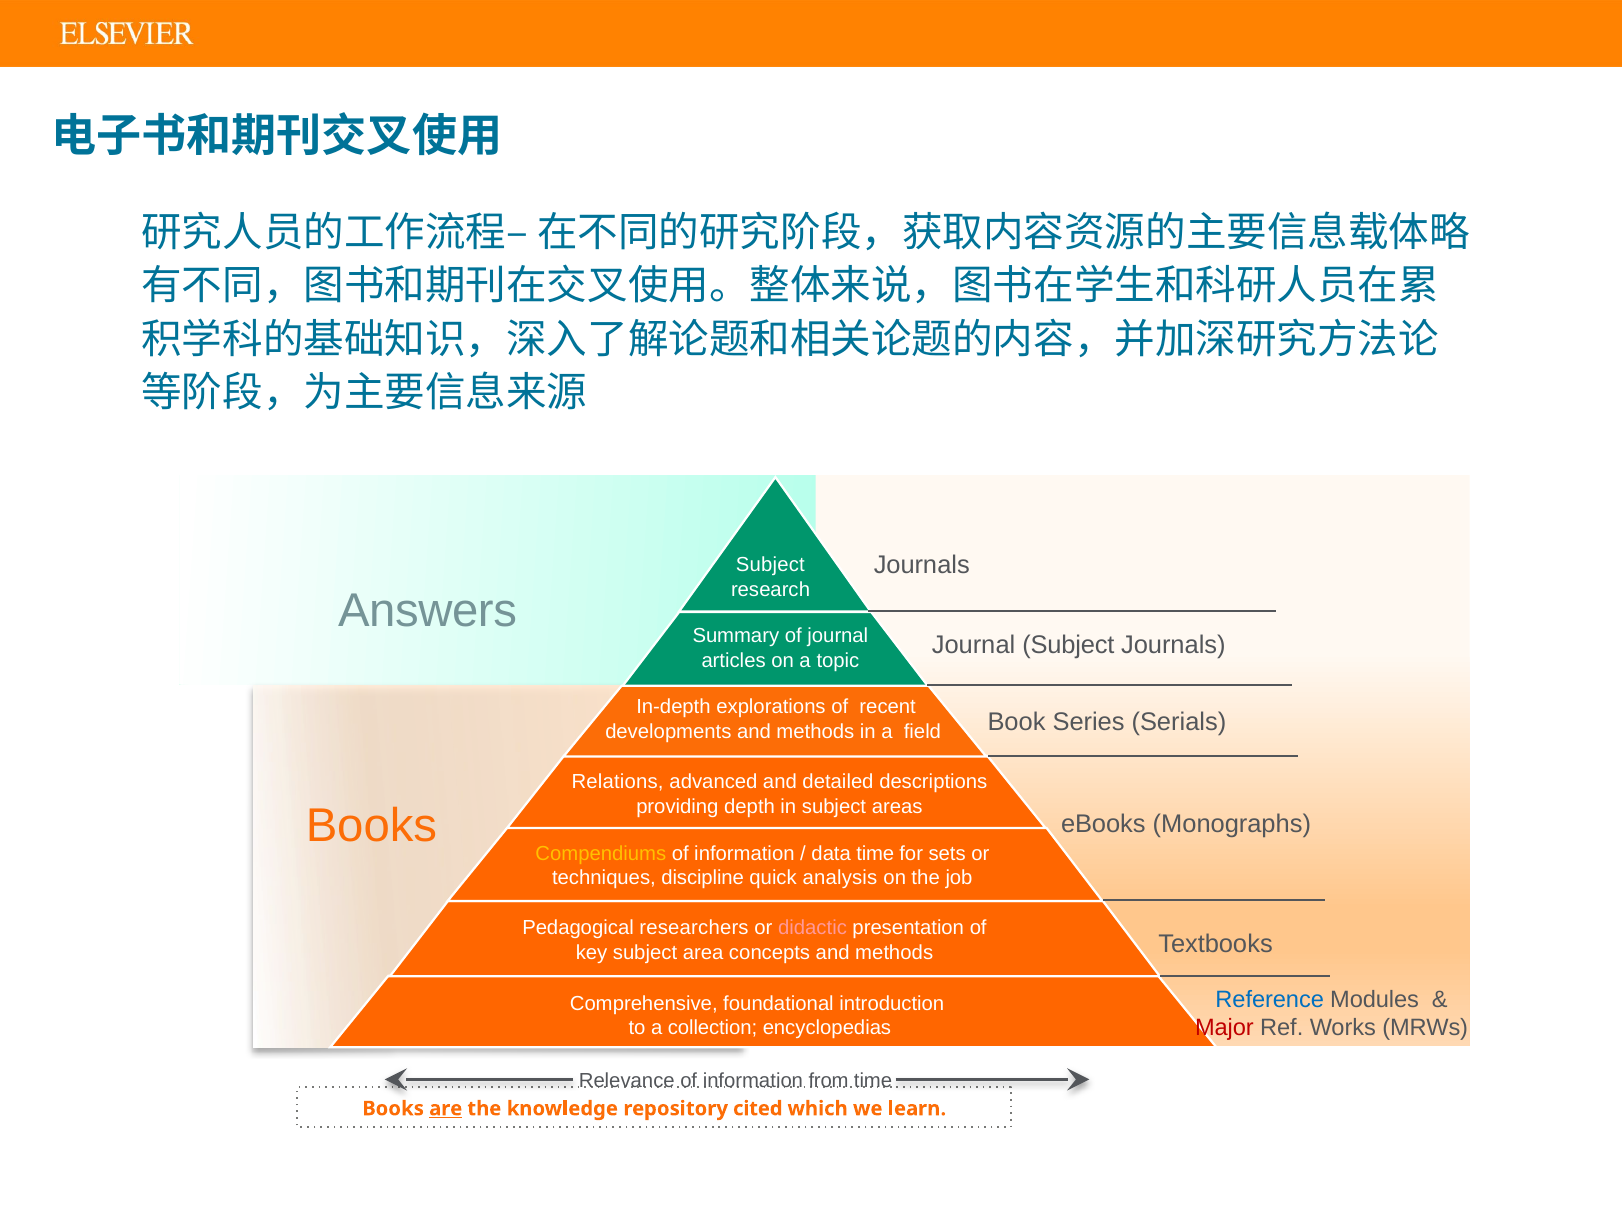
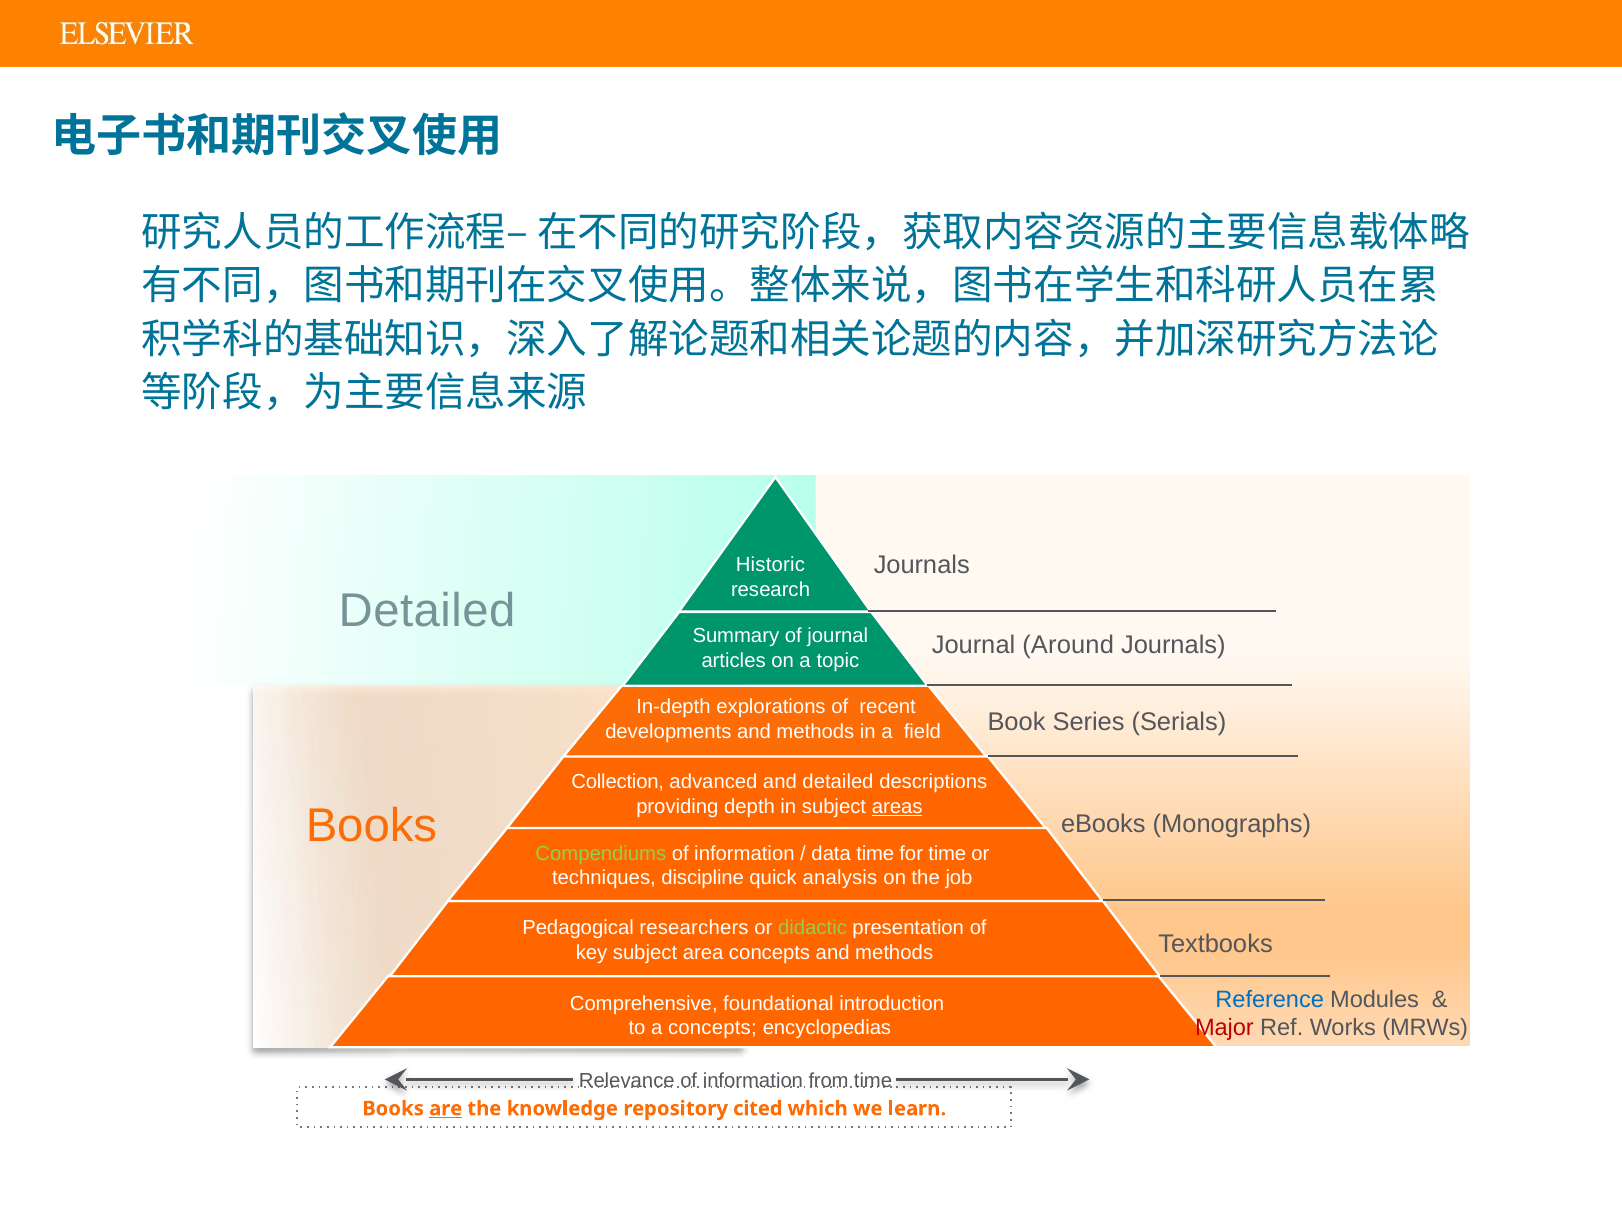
Subject at (770, 565): Subject -> Historic
Answers at (428, 610): Answers -> Detailed
Journal Subject: Subject -> Around
Relations: Relations -> Collection
areas underline: none -> present
Compendiums colour: yellow -> light green
for sets: sets -> time
didactic colour: pink -> light green
a collection: collection -> concepts
